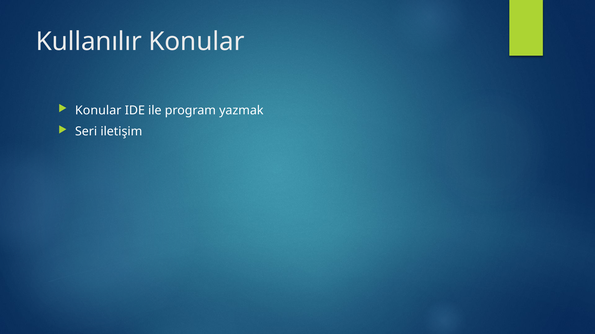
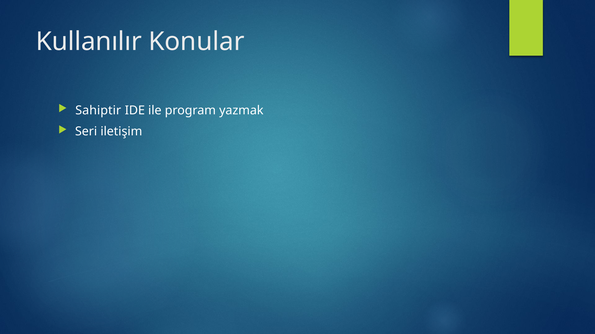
Konular at (98, 111): Konular -> Sahiptir
